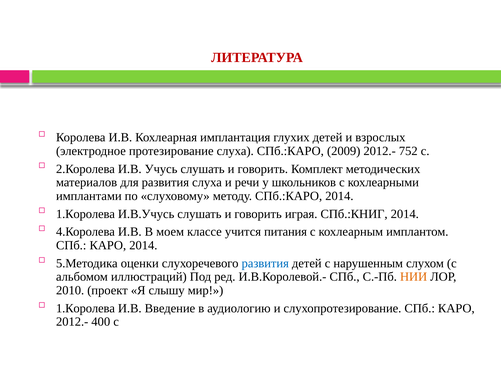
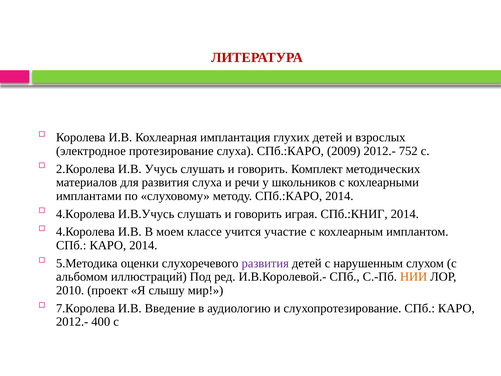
1.Королева at (85, 214): 1.Королева -> 4.Королева
питания: питания -> участие
развития at (265, 263) colour: blue -> purple
1.Королева at (85, 308): 1.Королева -> 7.Королева
